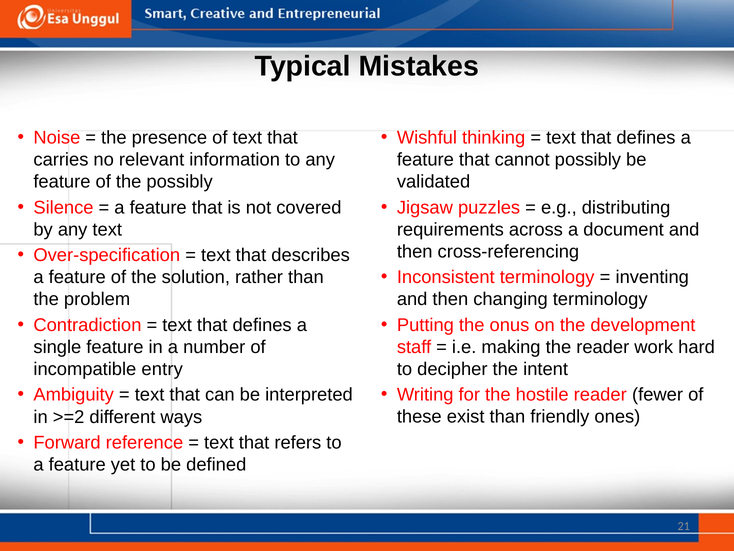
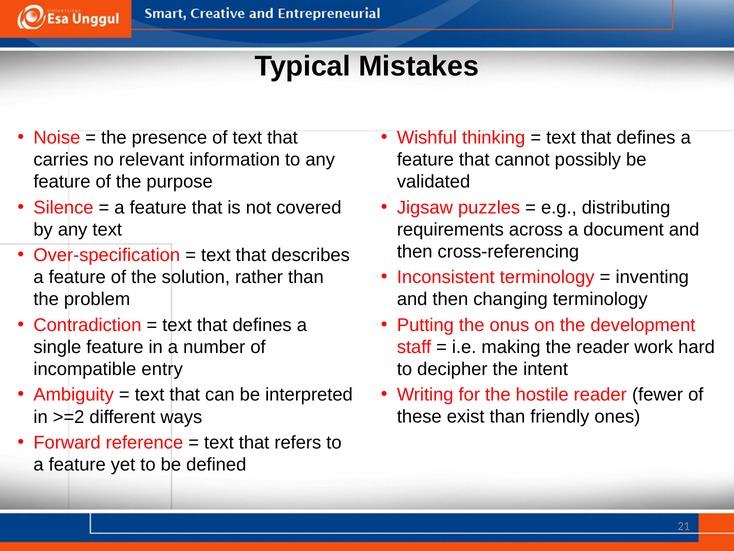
the possibly: possibly -> purpose
